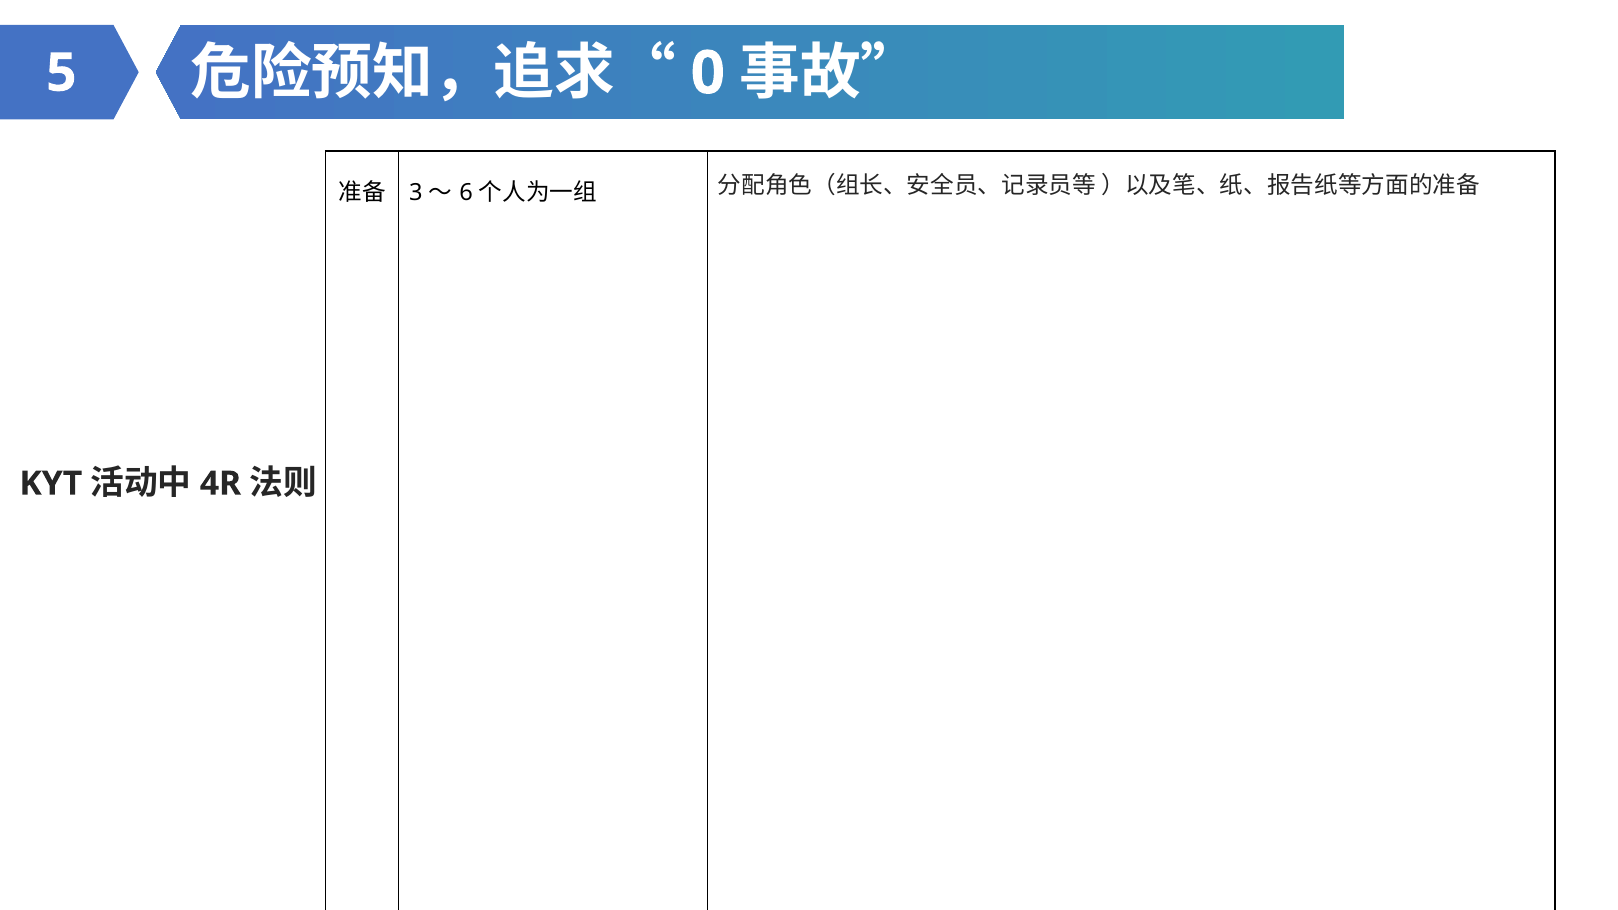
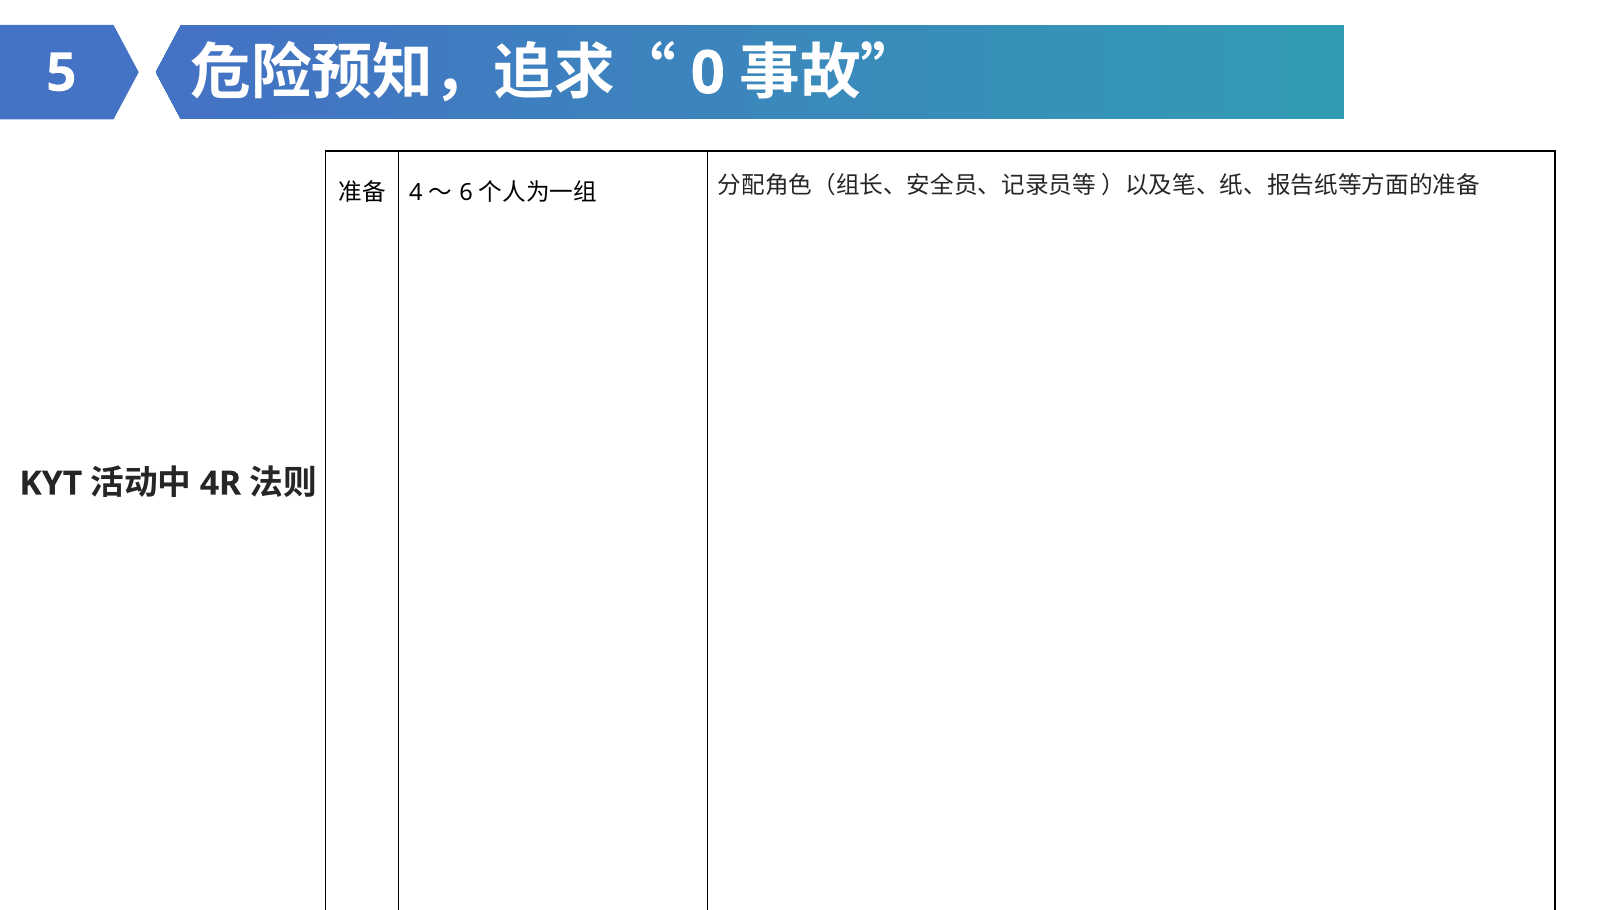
3 at (416, 193): 3 -> 4
